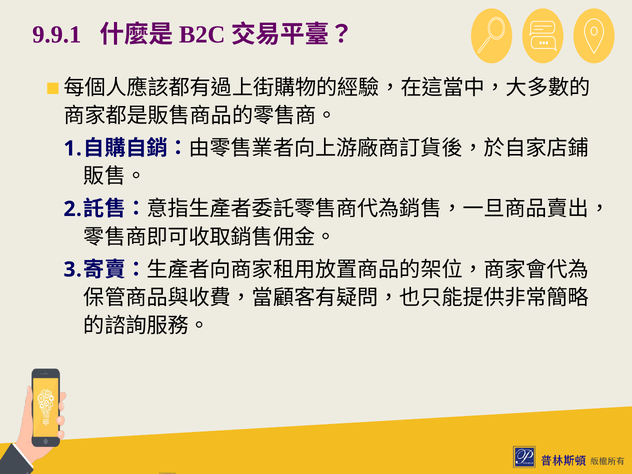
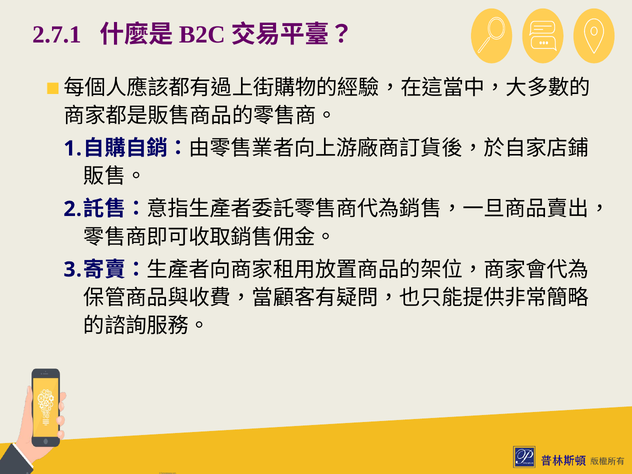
9.9.1: 9.9.1 -> 2.7.1
